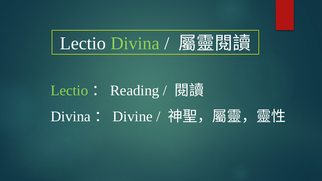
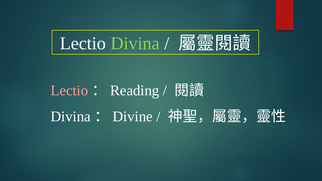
Lectio at (69, 91) colour: light green -> pink
